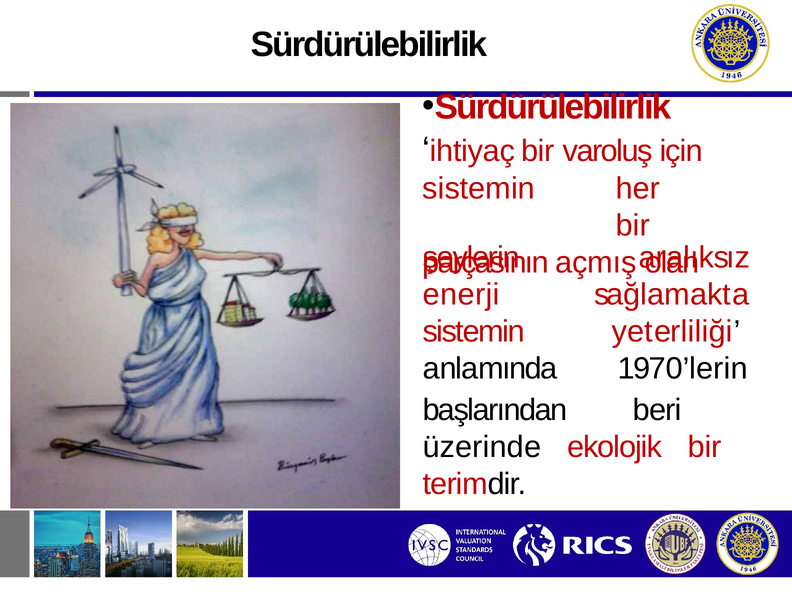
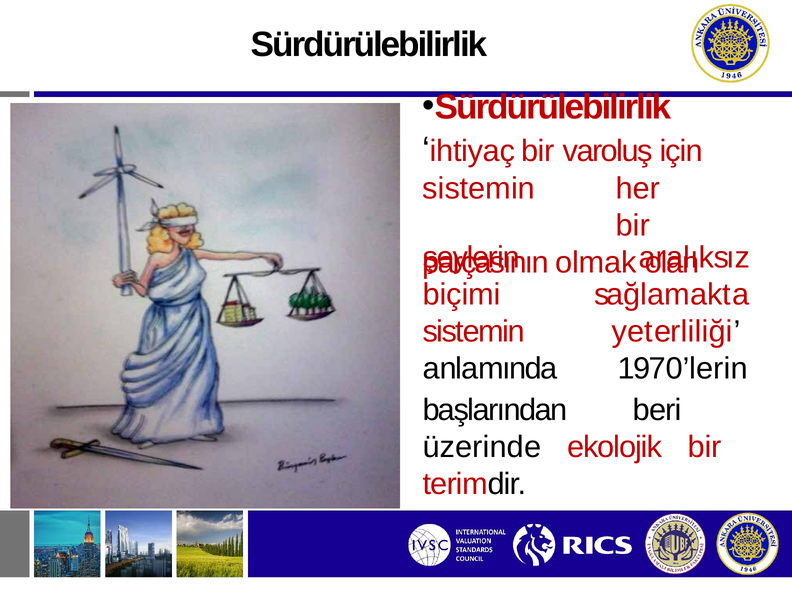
açmış: açmış -> olmak
enerji: enerji -> biçimi
